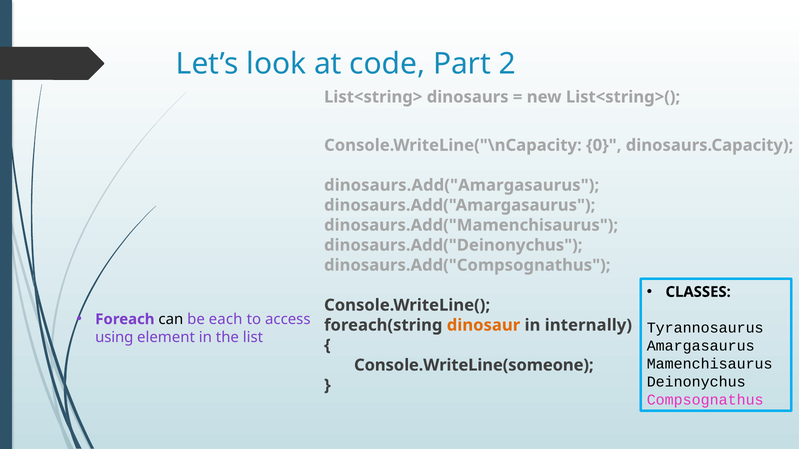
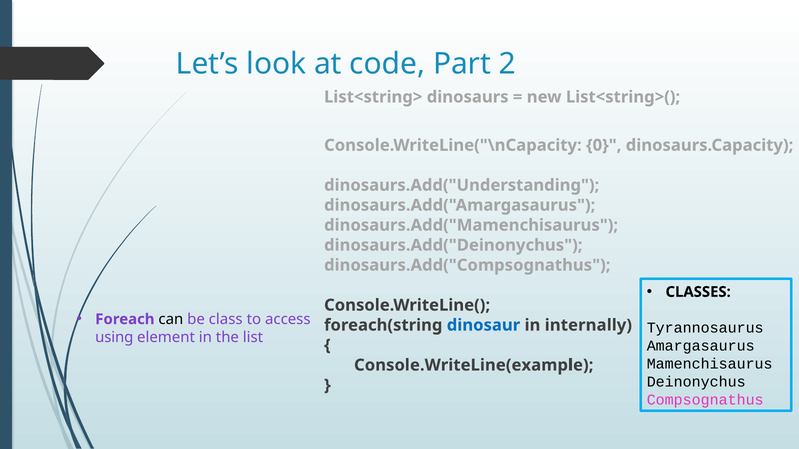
dinosaurs.Add("Amargasaurus at (462, 185): dinosaurs.Add("Amargasaurus -> dinosaurs.Add("Understanding
each: each -> class
dinosaur colour: orange -> blue
Console.WriteLine(someone: Console.WriteLine(someone -> Console.WriteLine(example
